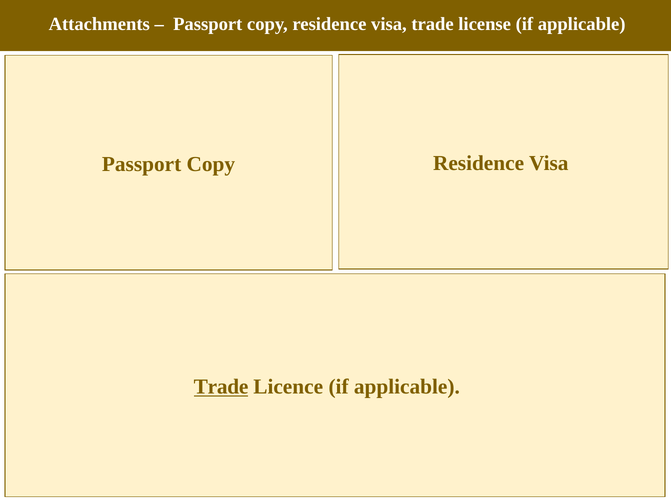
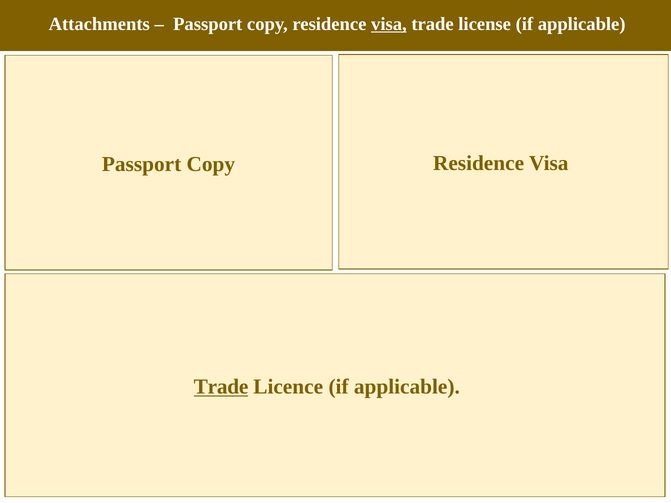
visa at (389, 24) underline: none -> present
